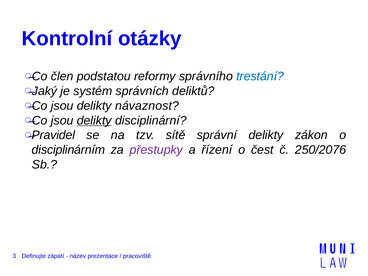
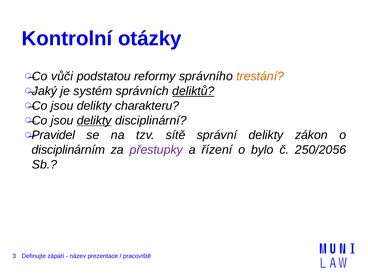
člen: člen -> vůči
trestání colour: blue -> orange
deliktů underline: none -> present
návaznost: návaznost -> charakteru
čest: čest -> bylo
250/2076: 250/2076 -> 250/2056
